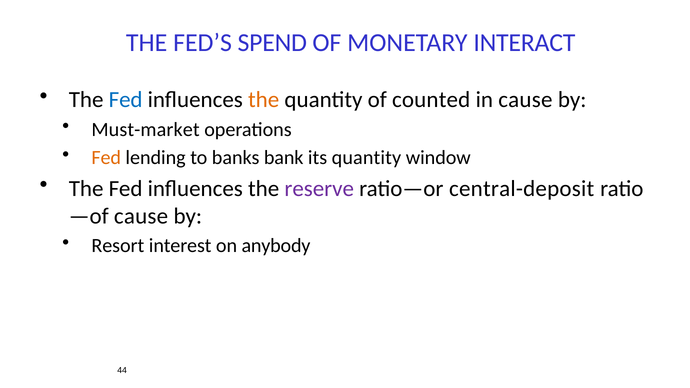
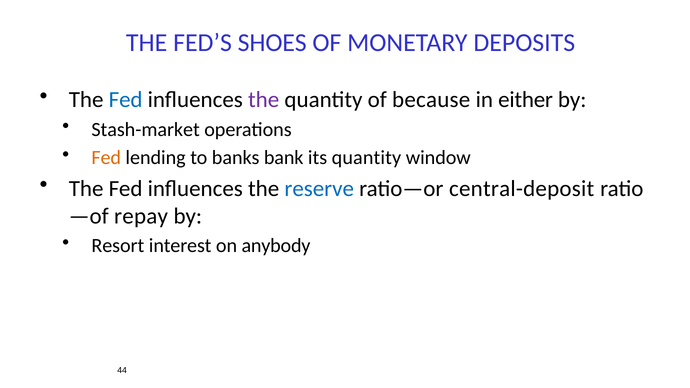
SPEND: SPEND -> SHOES
INTERACT: INTERACT -> DEPOSITS
the at (264, 100) colour: orange -> purple
counted: counted -> because
in cause: cause -> either
Must-market: Must-market -> Stash-market
reserve colour: purple -> blue
cause at (141, 216): cause -> repay
